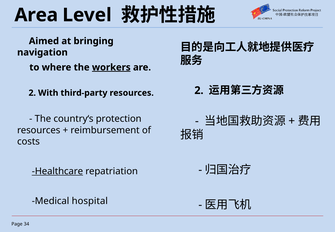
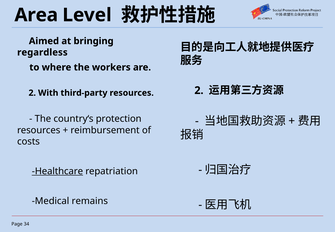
navigation: navigation -> regardless
workers underline: present -> none
hospital: hospital -> remains
